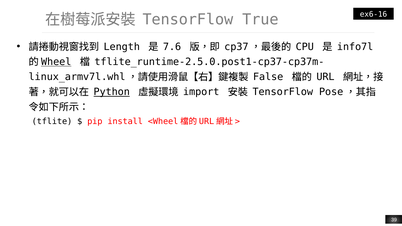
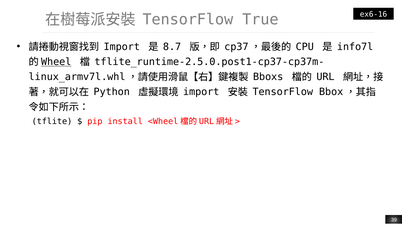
Length at (122, 47): Length -> Import
7.6: 7.6 -> 8.7
False: False -> Bboxs
Python underline: present -> none
Pose: Pose -> Bbox
